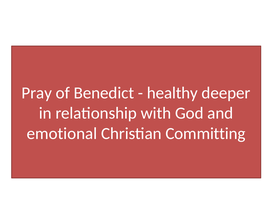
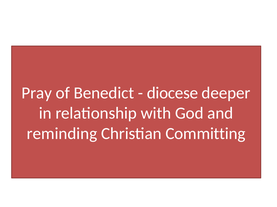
healthy: healthy -> diocese
emotional: emotional -> reminding
